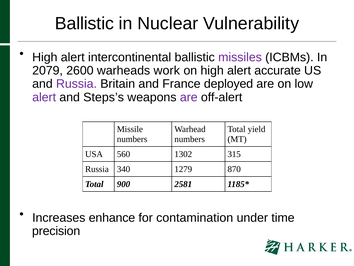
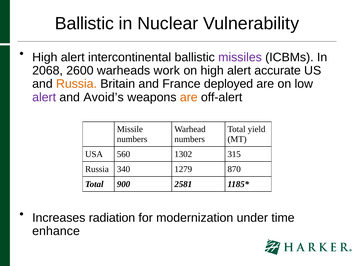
2079: 2079 -> 2068
Russia at (76, 84) colour: purple -> orange
Steps’s: Steps’s -> Avoid’s
are at (189, 97) colour: purple -> orange
enhance: enhance -> radiation
contamination: contamination -> modernization
precision: precision -> enhance
